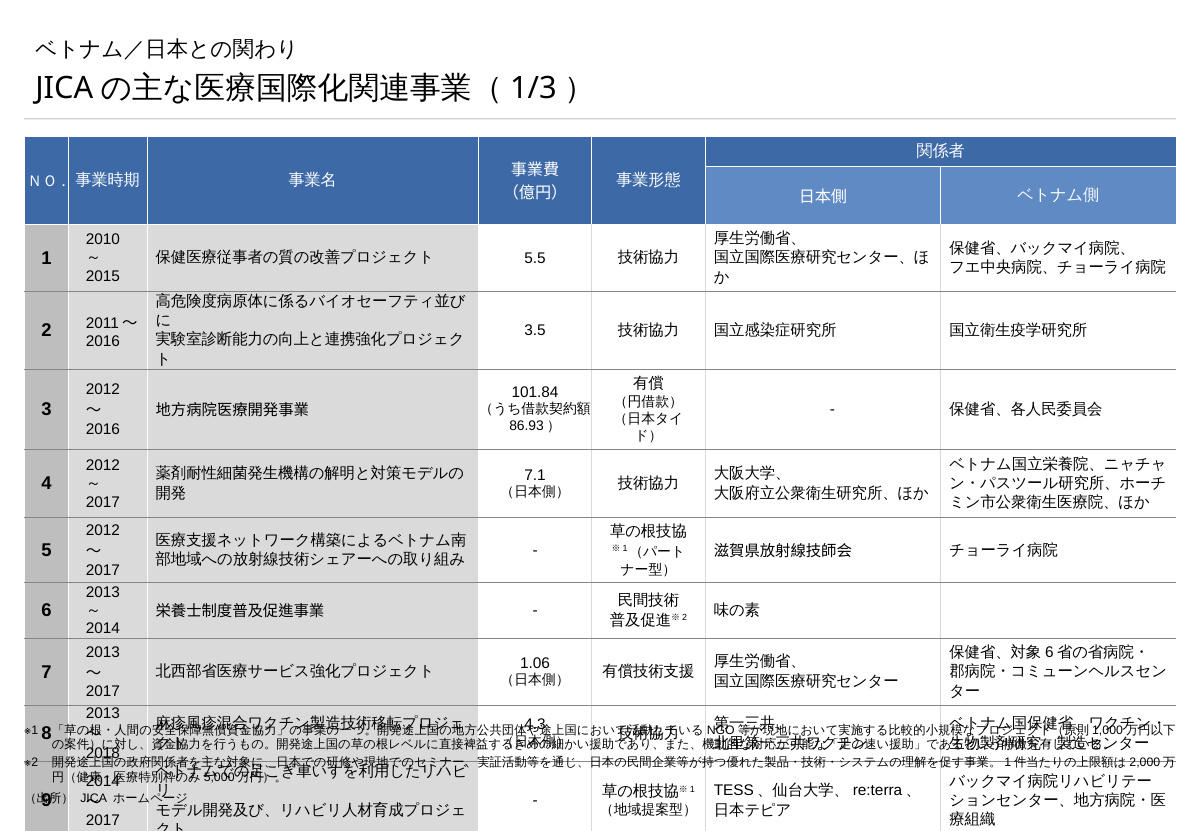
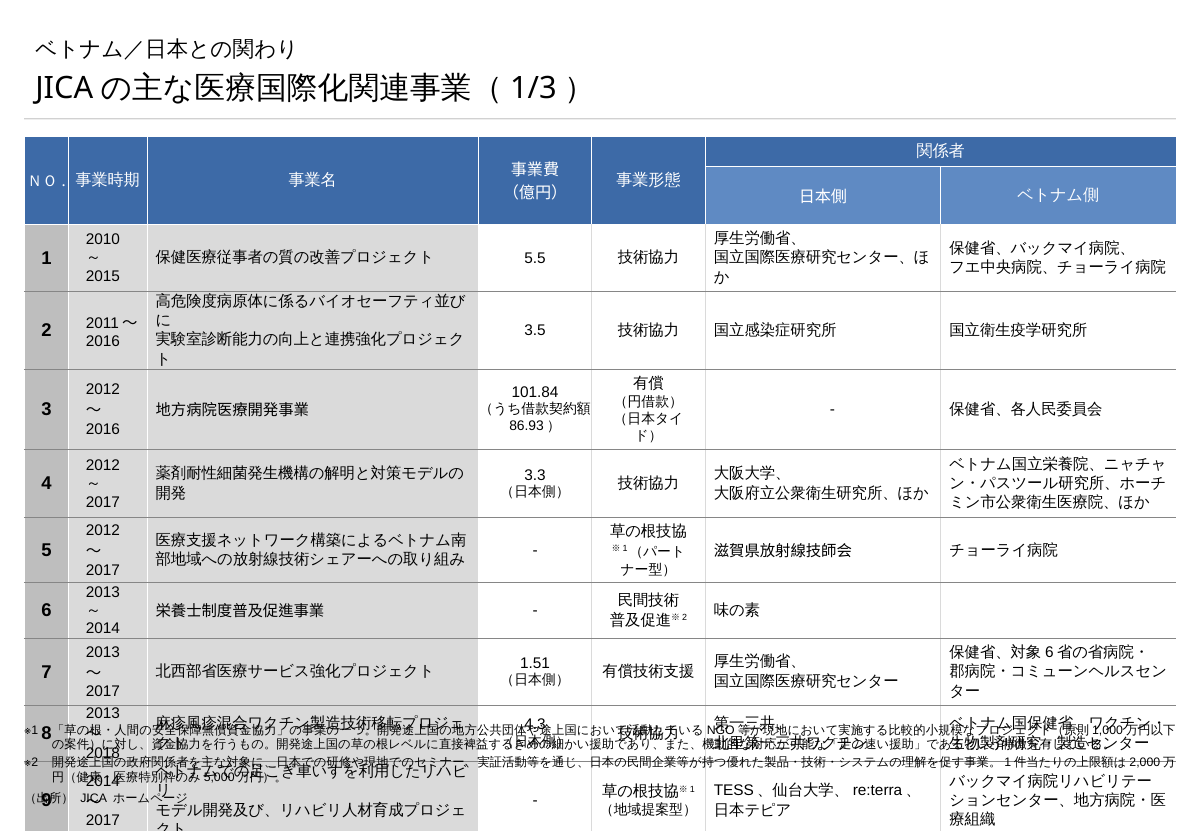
7.1: 7.1 -> 3.3
1.06: 1.06 -> 1.51
